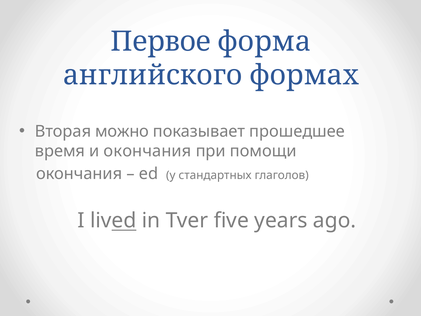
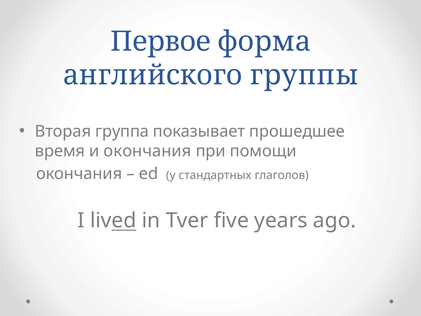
формах: формах -> группы
можно: можно -> группа
